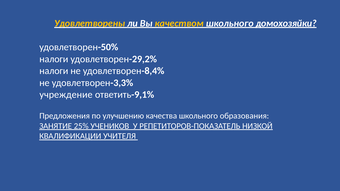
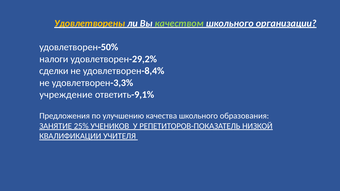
качеством colour: yellow -> light green
домохозяйки: домохозяйки -> организации
налоги at (54, 71): налоги -> сделки
